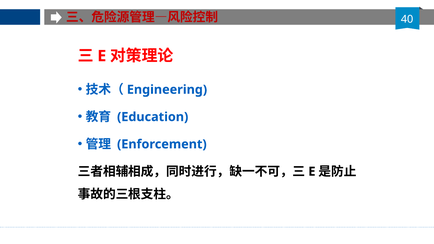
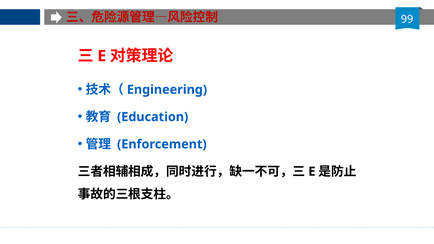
40: 40 -> 99
